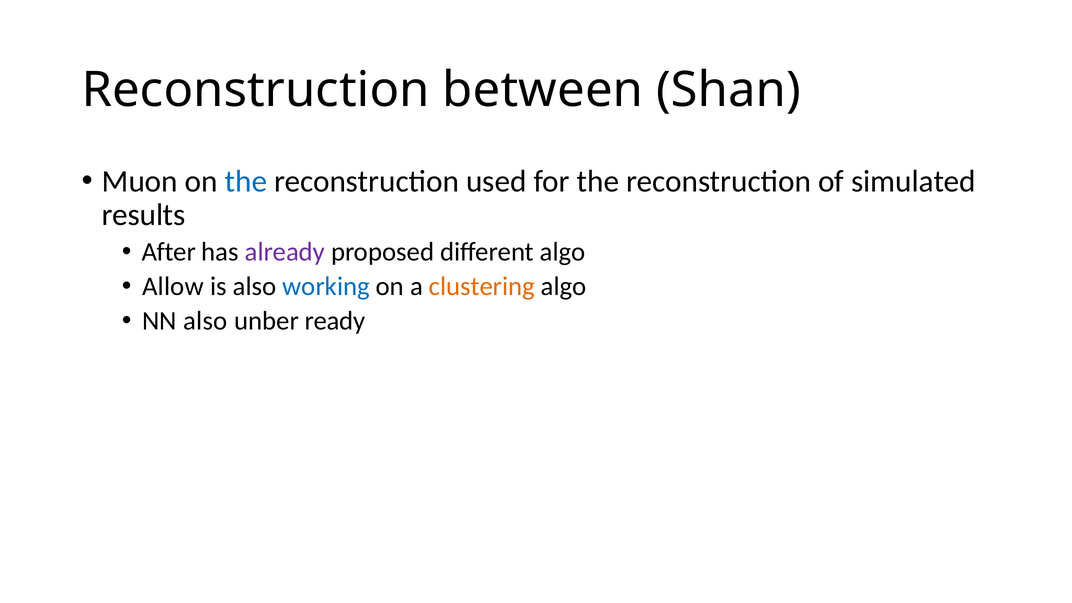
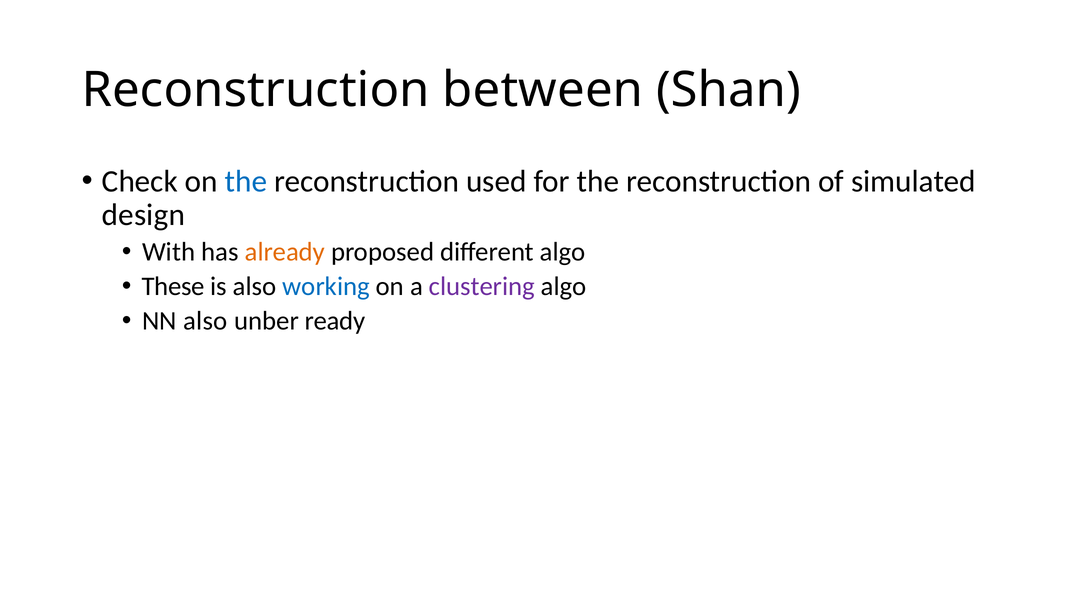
Muon: Muon -> Check
results: results -> design
After: After -> With
already colour: purple -> orange
Allow: Allow -> These
clustering colour: orange -> purple
